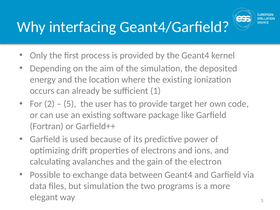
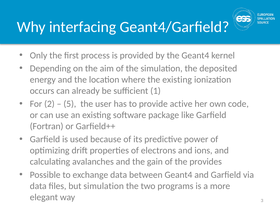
target: target -> active
electron: electron -> provides
